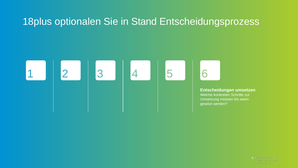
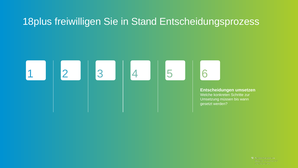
optionalen: optionalen -> freiwilligen
